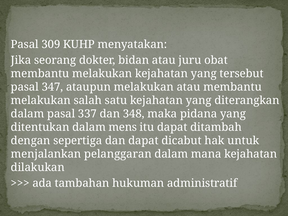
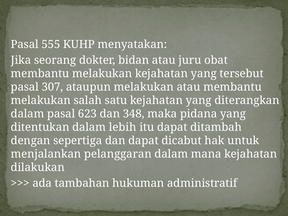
309: 309 -> 555
347: 347 -> 307
337: 337 -> 623
mens: mens -> lebih
